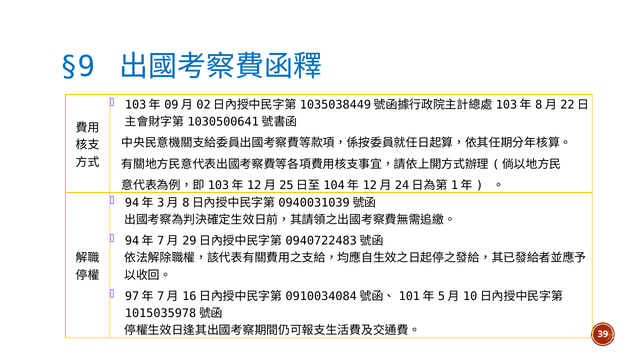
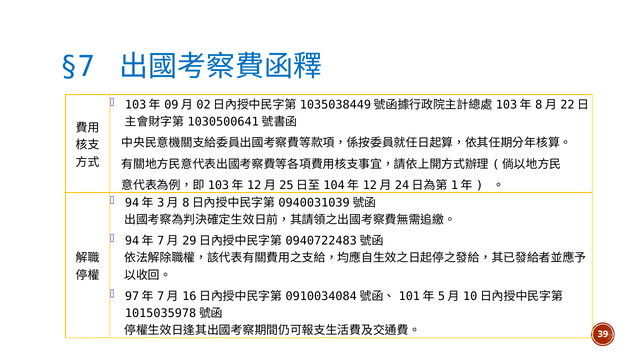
§9: §9 -> §7
